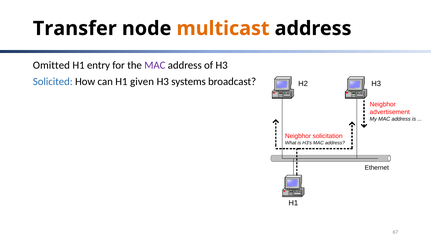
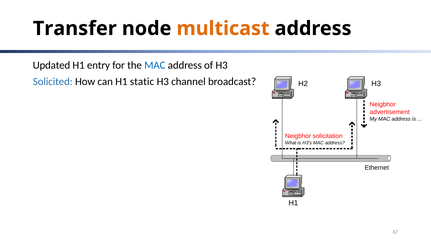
Omitted: Omitted -> Updated
MAC at (155, 65) colour: purple -> blue
given: given -> static
systems: systems -> channel
